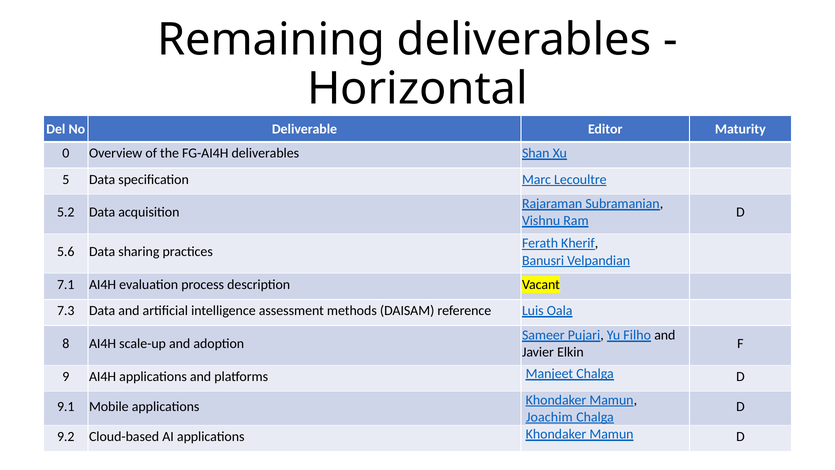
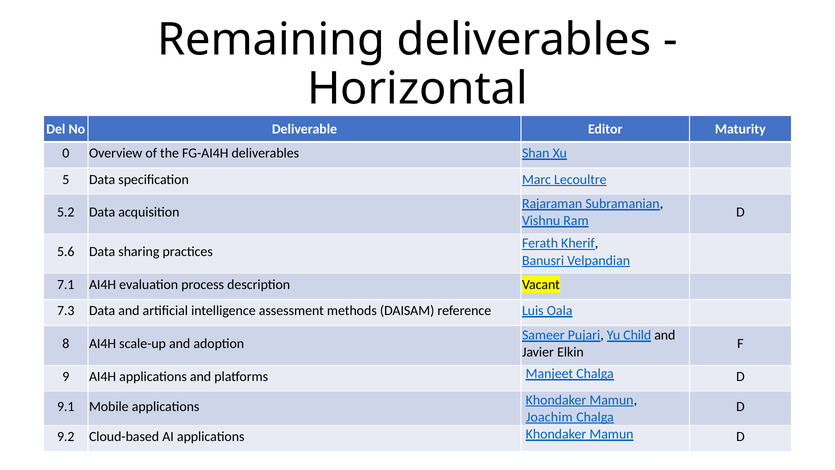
Filho: Filho -> Child
